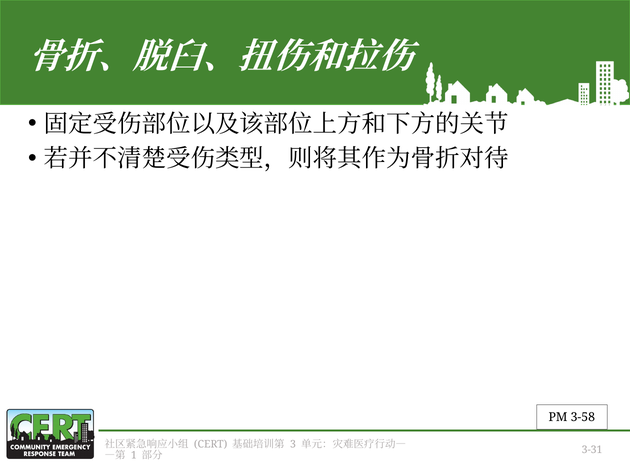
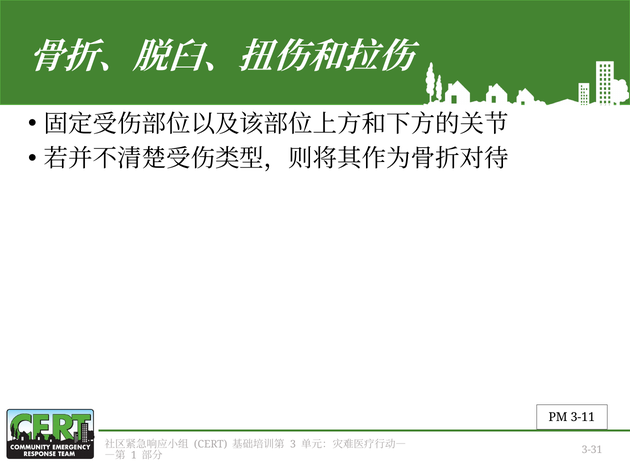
3-58: 3-58 -> 3-11
